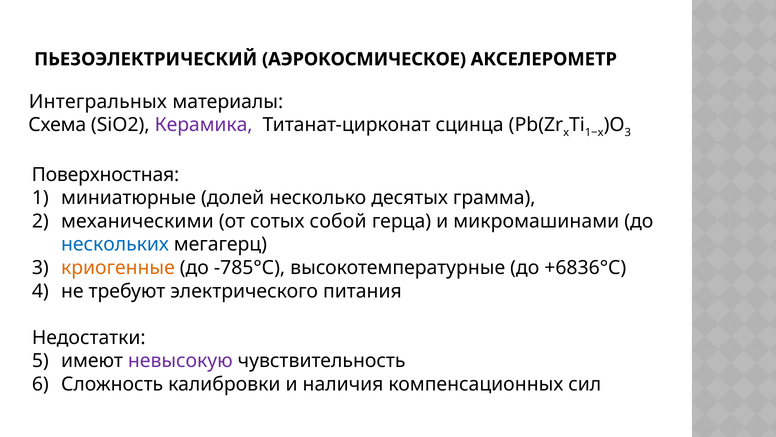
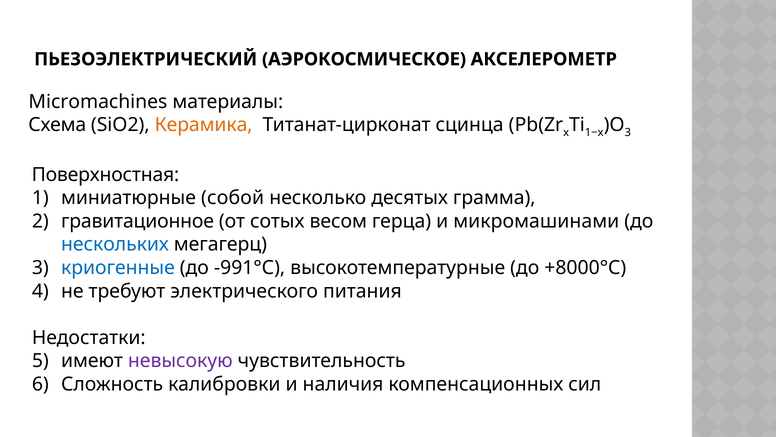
Интегральных: Интегральных -> Micromachines
Керамика colour: purple -> orange
долей: долей -> собой
механическими: механическими -> гравитационное
собой: собой -> весом
криогенные colour: orange -> blue
-785°С: -785°С -> -991°С
+6836°С: +6836°С -> +8000°С
